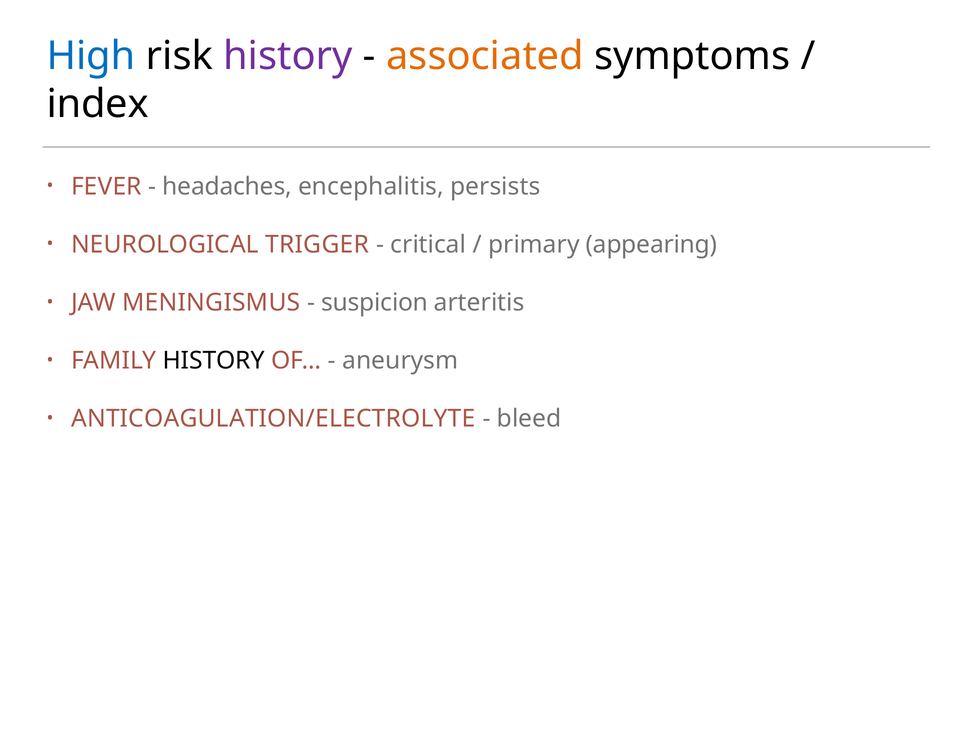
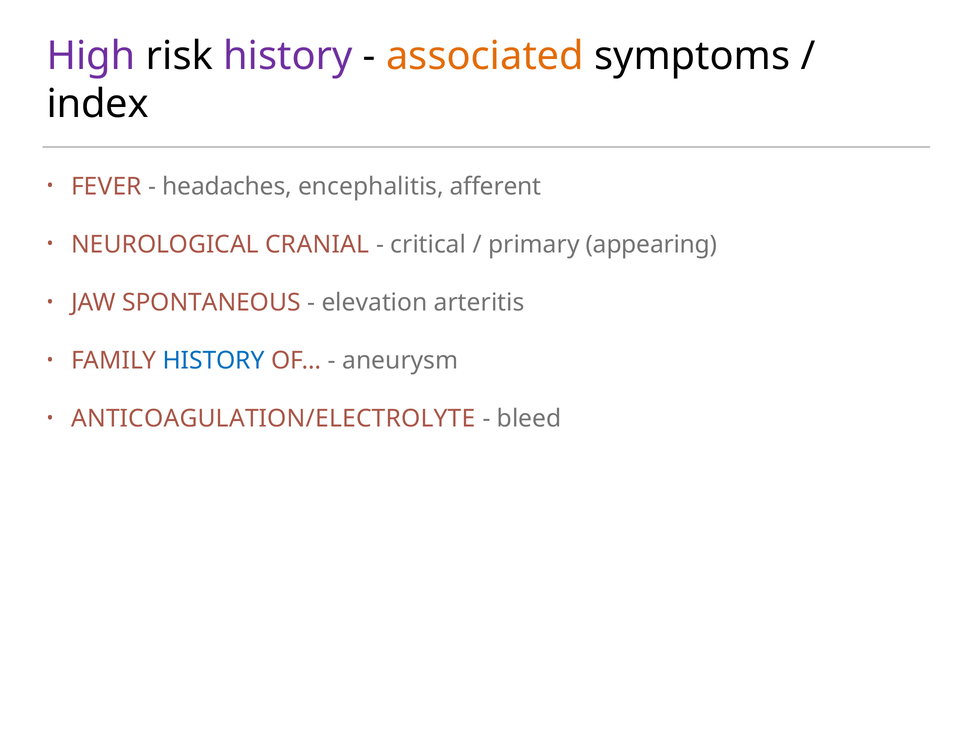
High colour: blue -> purple
persists: persists -> afferent
TRIGGER: TRIGGER -> CRANIAL
MENINGISMUS: MENINGISMUS -> SPONTANEOUS
suspicion: suspicion -> elevation
HISTORY at (214, 361) colour: black -> blue
